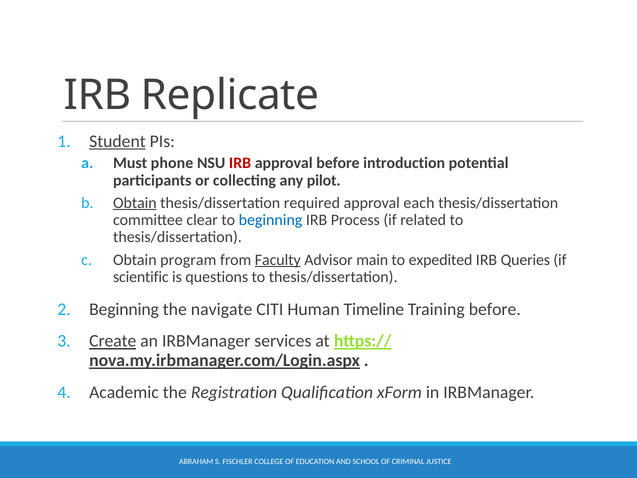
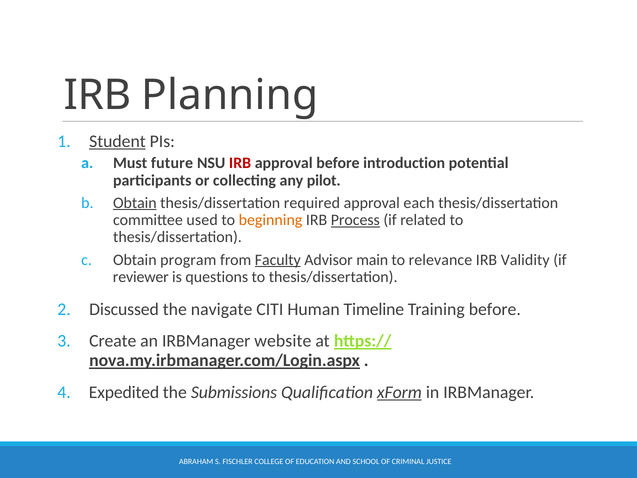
Replicate: Replicate -> Planning
phone: phone -> future
clear: clear -> used
beginning at (271, 220) colour: blue -> orange
Process underline: none -> present
expedited: expedited -> relevance
Queries: Queries -> Validity
scientific: scientific -> reviewer
Beginning at (124, 309): Beginning -> Discussed
Create underline: present -> none
services: services -> website
Academic: Academic -> Expedited
Registration: Registration -> Submissions
xForm underline: none -> present
